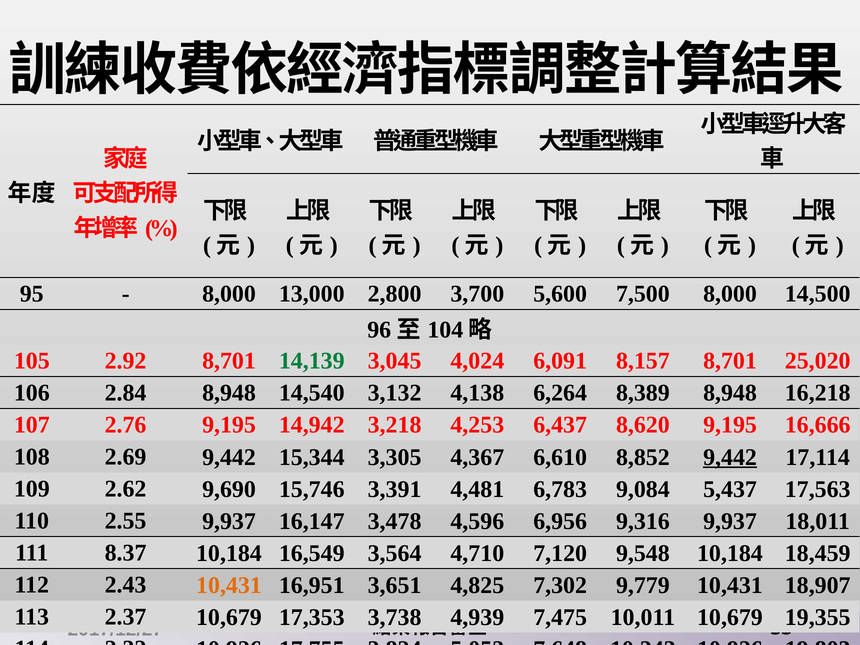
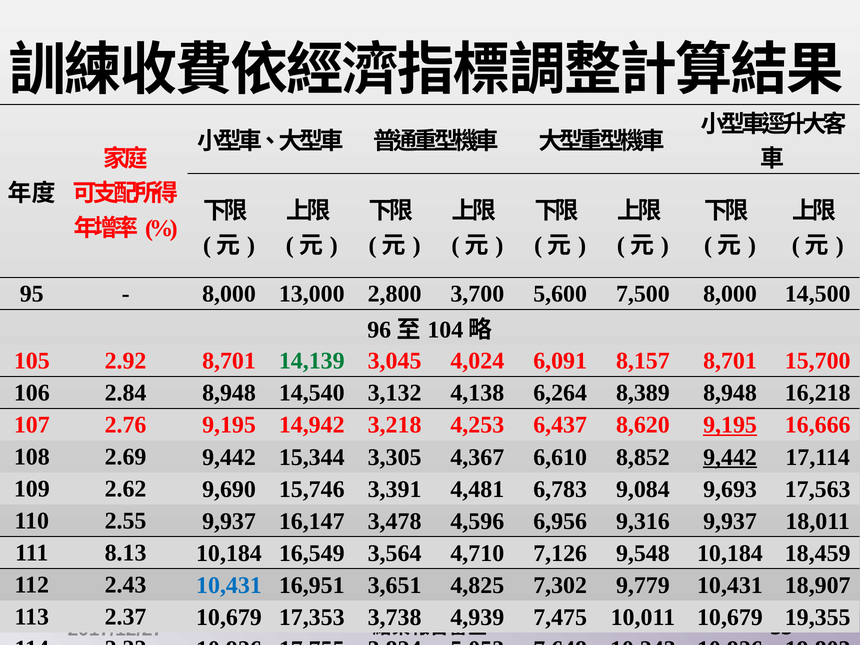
25,020: 25,020 -> 15,700
9,195 at (730, 425) underline: none -> present
5,437: 5,437 -> 9,693
8.37: 8.37 -> 8.13
7,120: 7,120 -> 7,126
10,431 at (229, 585) colour: orange -> blue
